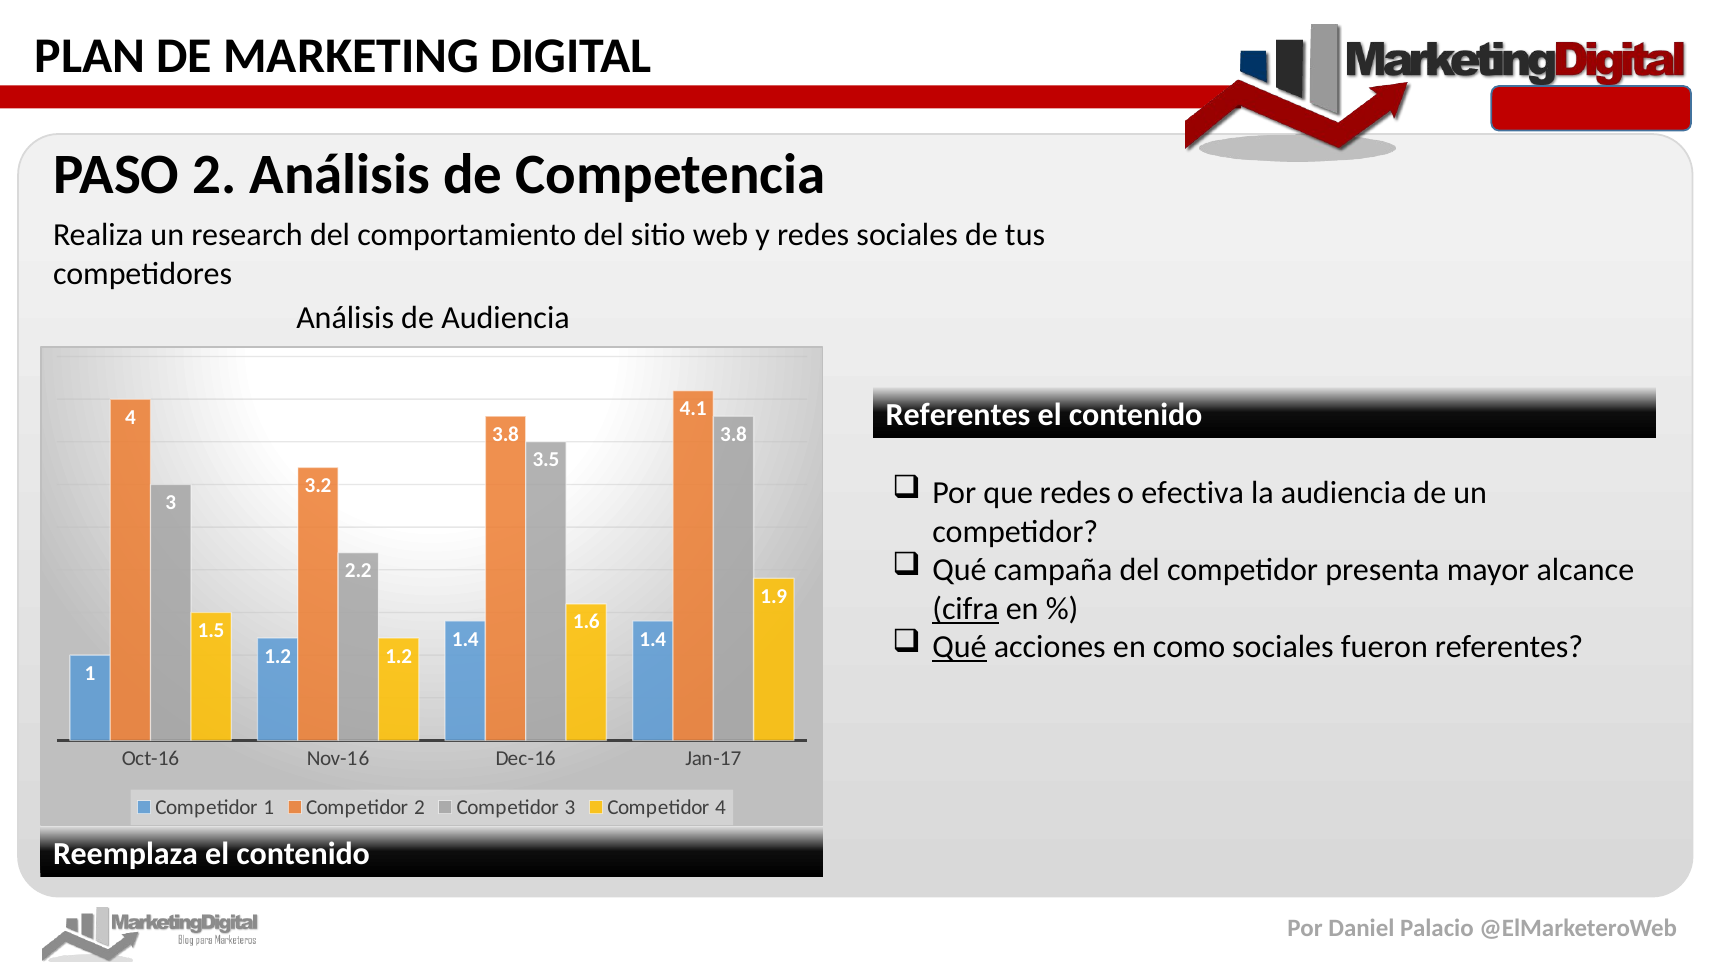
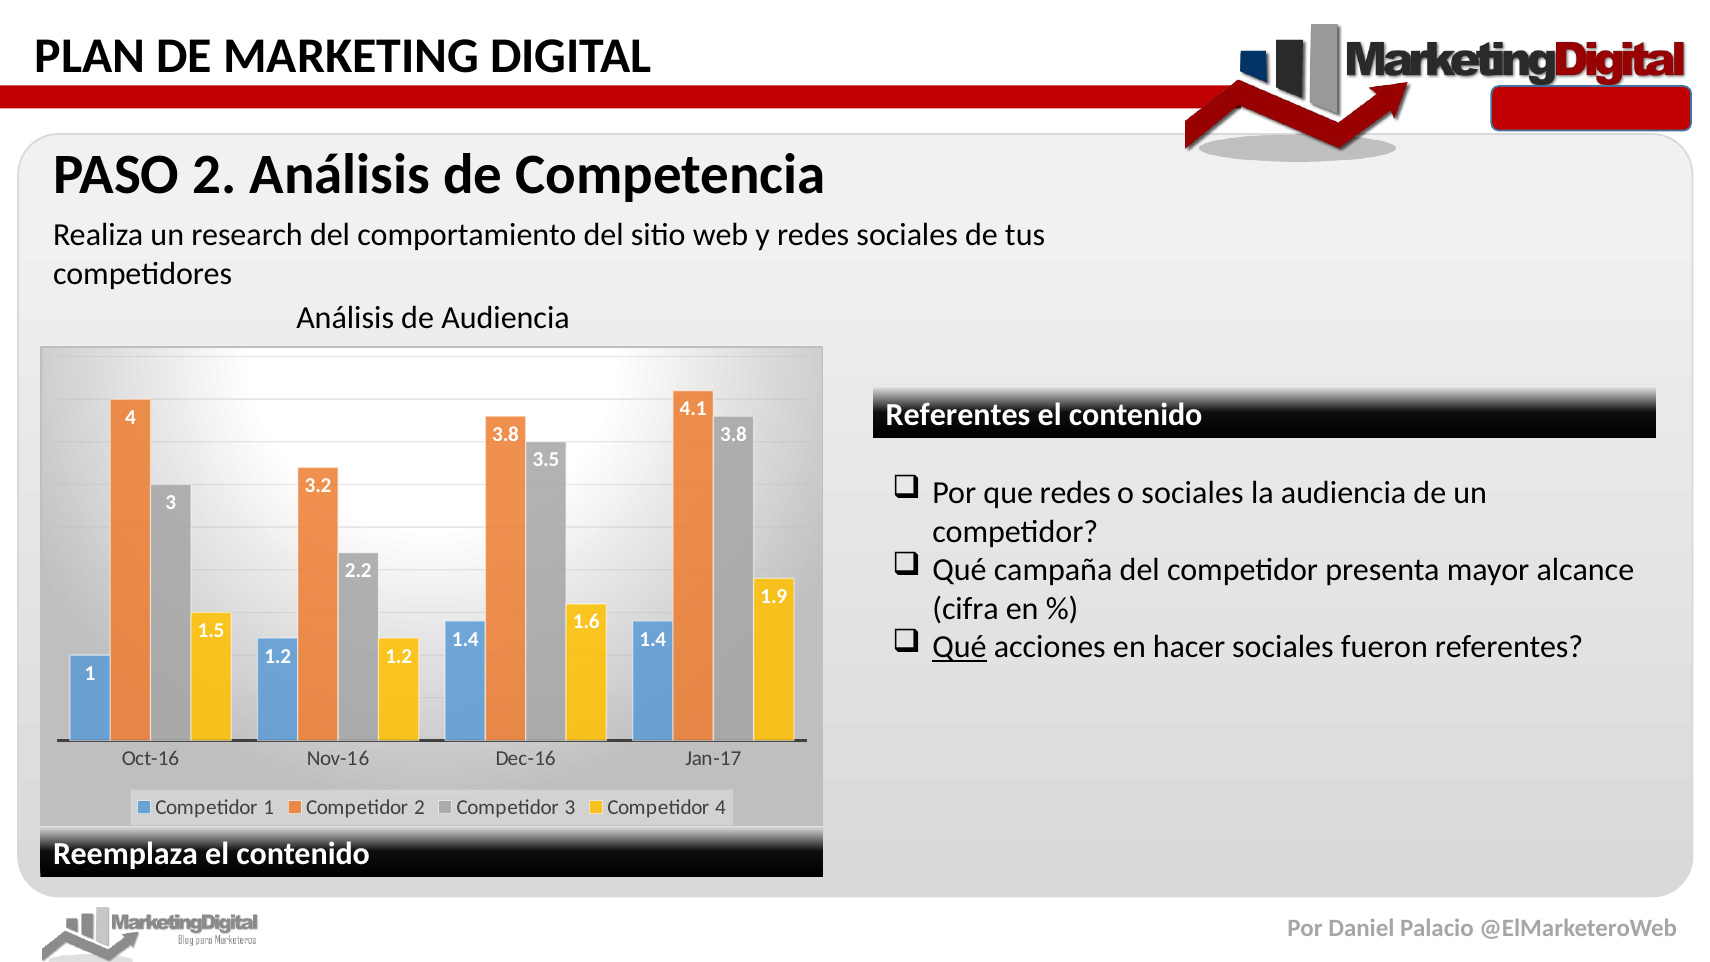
o efectiva: efectiva -> sociales
cifra underline: present -> none
como: como -> hacer
